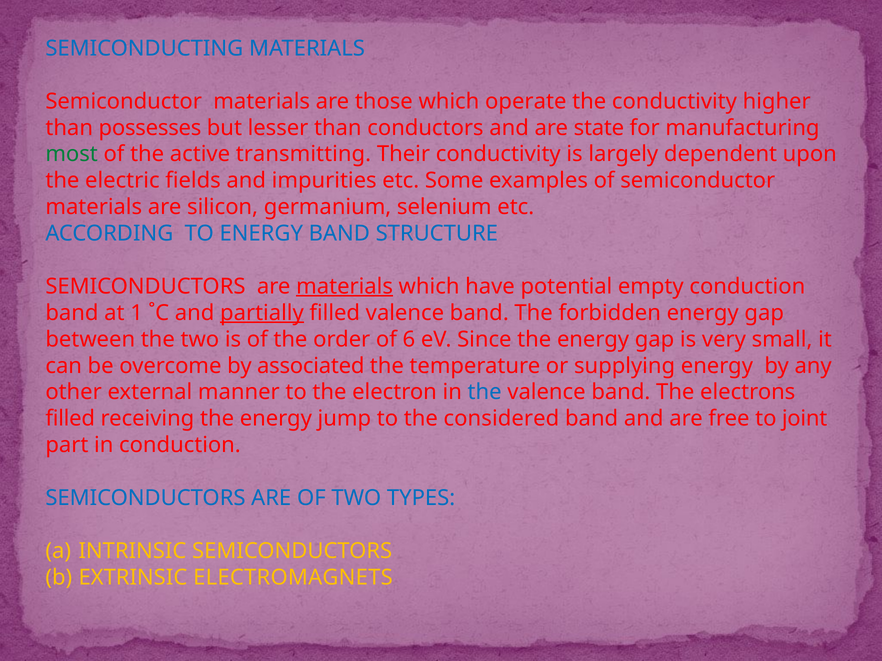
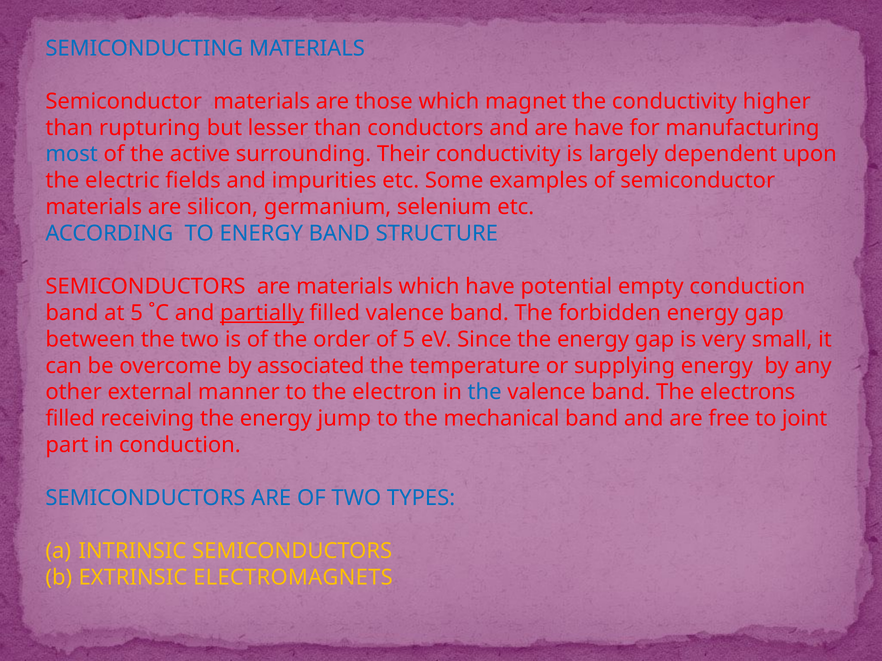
operate: operate -> magnet
possesses: possesses -> rupturing
are state: state -> have
most colour: green -> blue
transmitting: transmitting -> surrounding
materials at (345, 287) underline: present -> none
at 1: 1 -> 5
of 6: 6 -> 5
considered: considered -> mechanical
